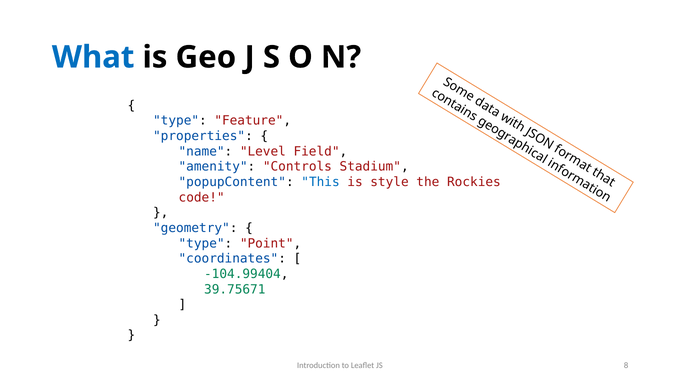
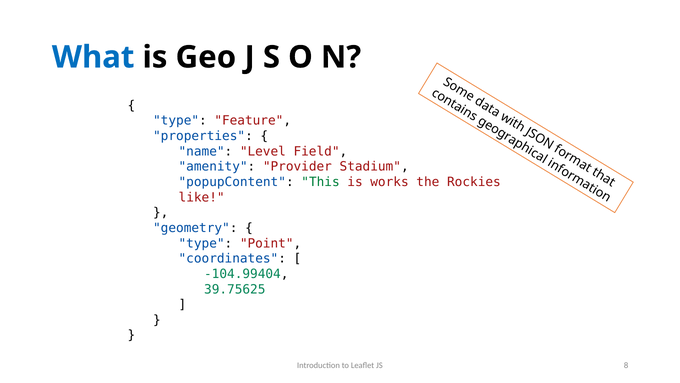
Controls: Controls -> Provider
This colour: blue -> green
style: style -> works
code: code -> like
39.75671: 39.75671 -> 39.75625
